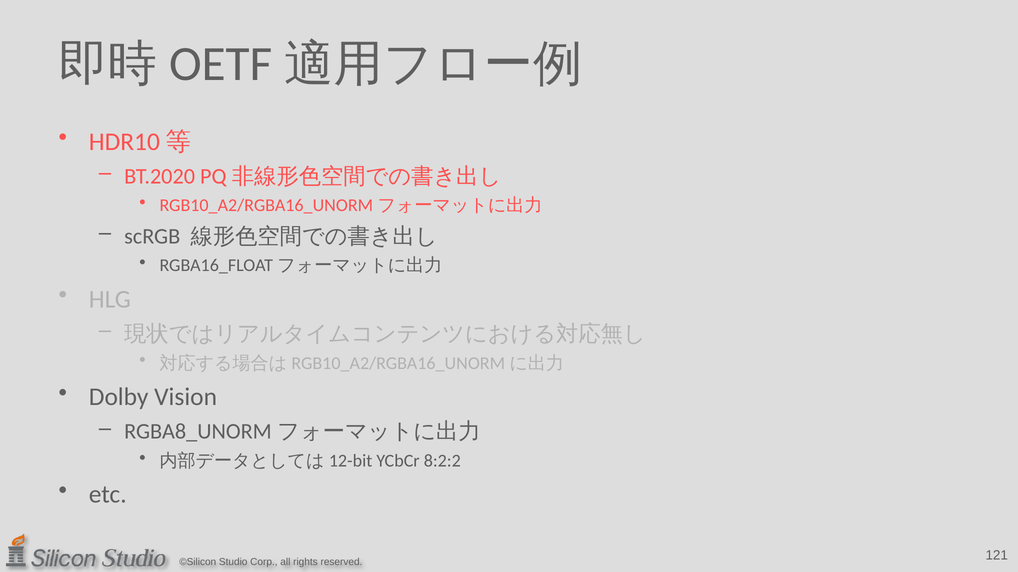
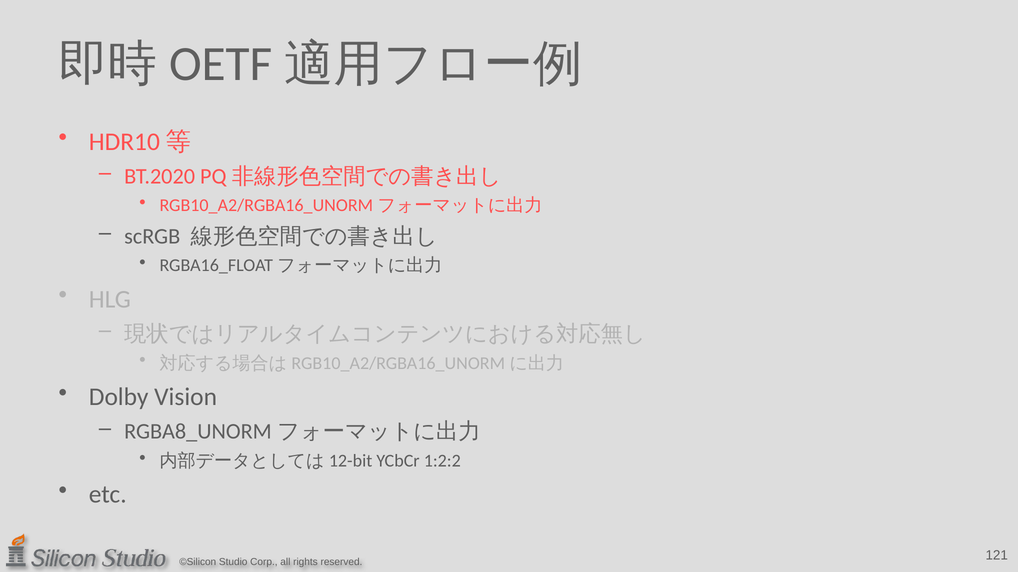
8:2:2: 8:2:2 -> 1:2:2
